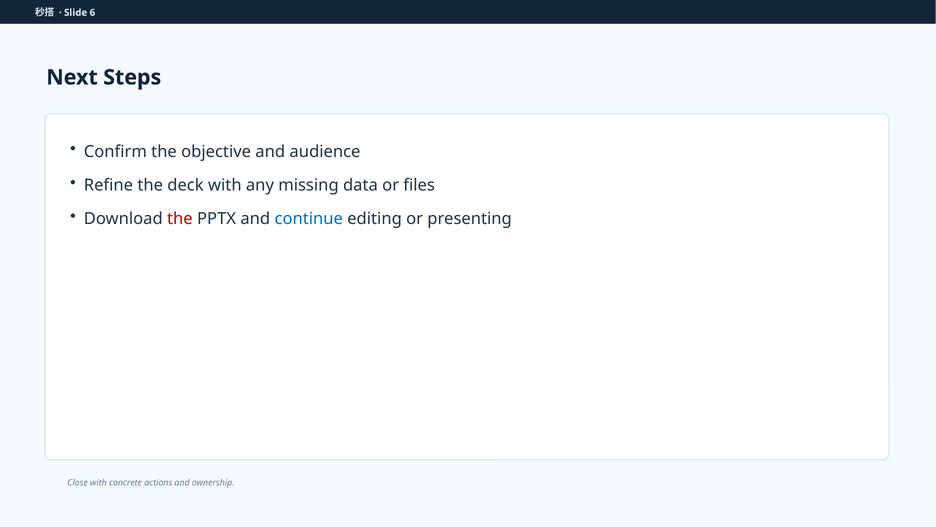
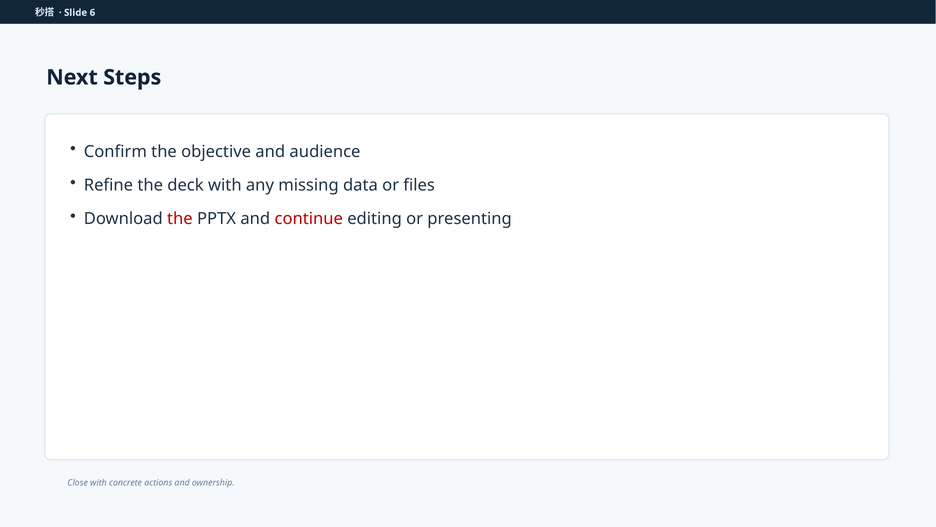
continue colour: blue -> red
